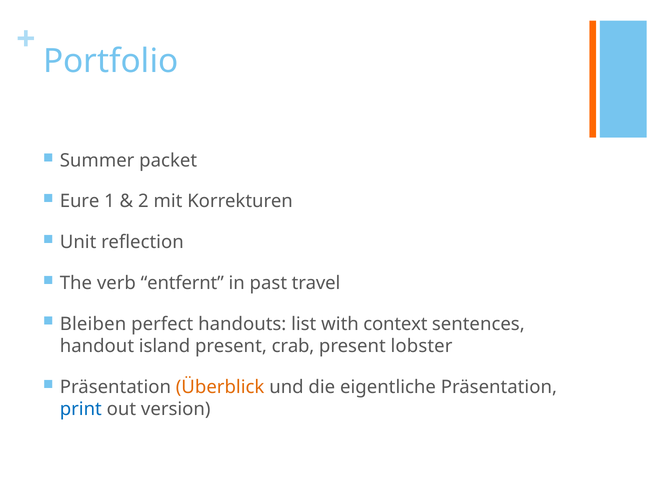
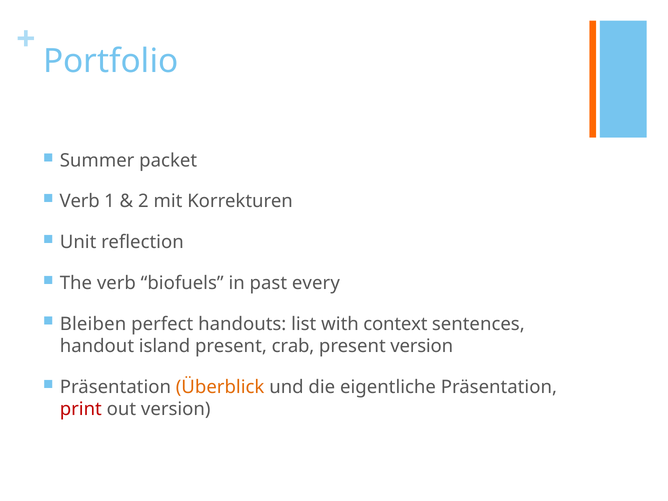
Eure at (80, 201): Eure -> Verb
entfernt: entfernt -> biofuels
travel: travel -> every
present lobster: lobster -> version
print colour: blue -> red
